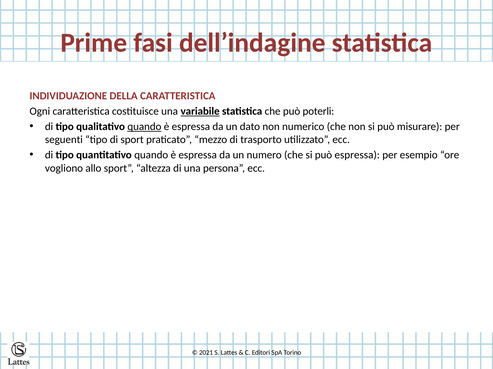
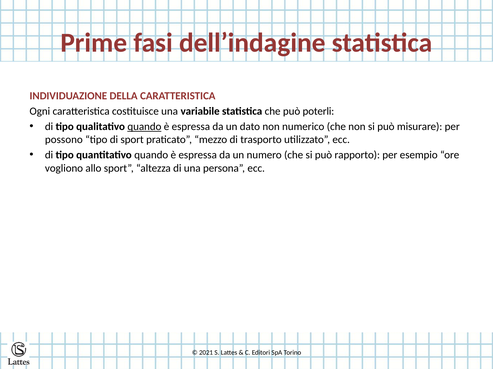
variabile underline: present -> none
seguenti: seguenti -> possono
può espressa: espressa -> rapporto
